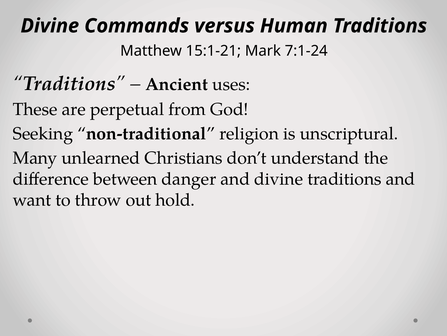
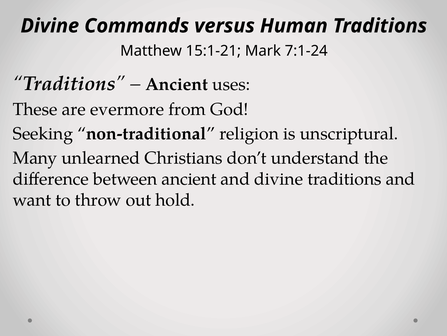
perpetual: perpetual -> evermore
between danger: danger -> ancient
